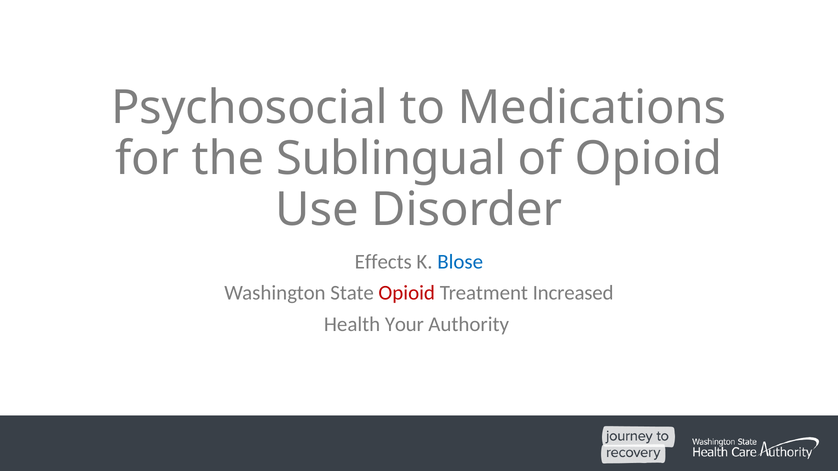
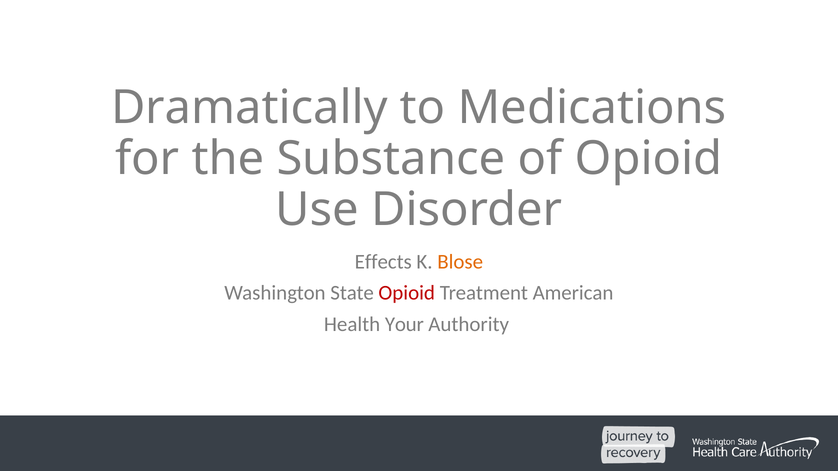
Psychosocial: Psychosocial -> Dramatically
Sublingual: Sublingual -> Substance
Blose colour: blue -> orange
Increased: Increased -> American
